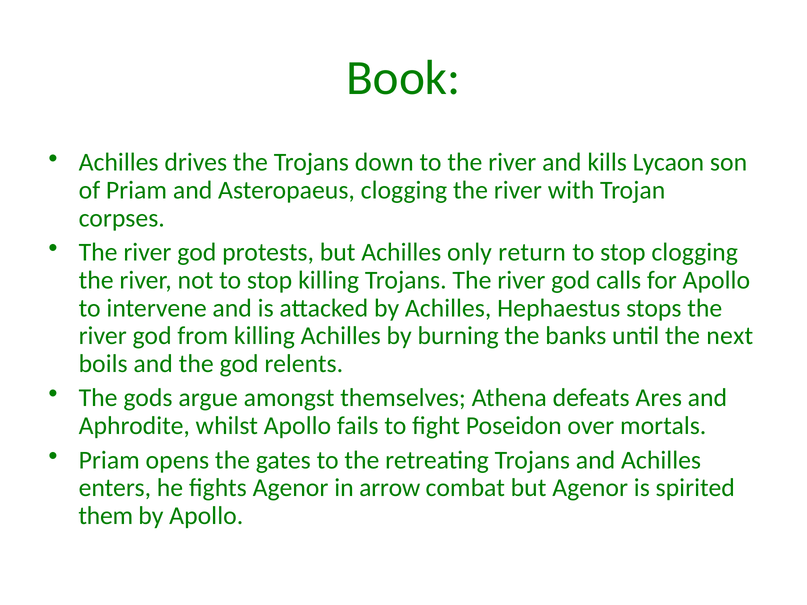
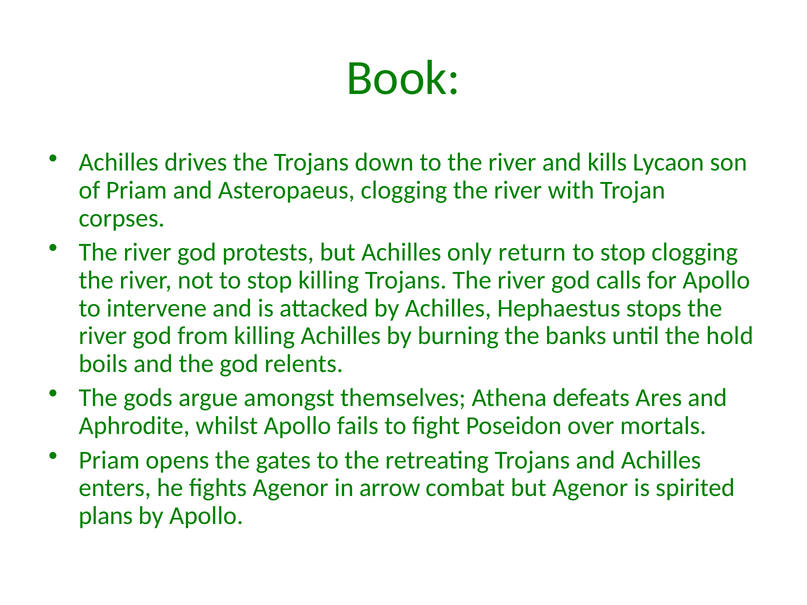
next: next -> hold
them: them -> plans
